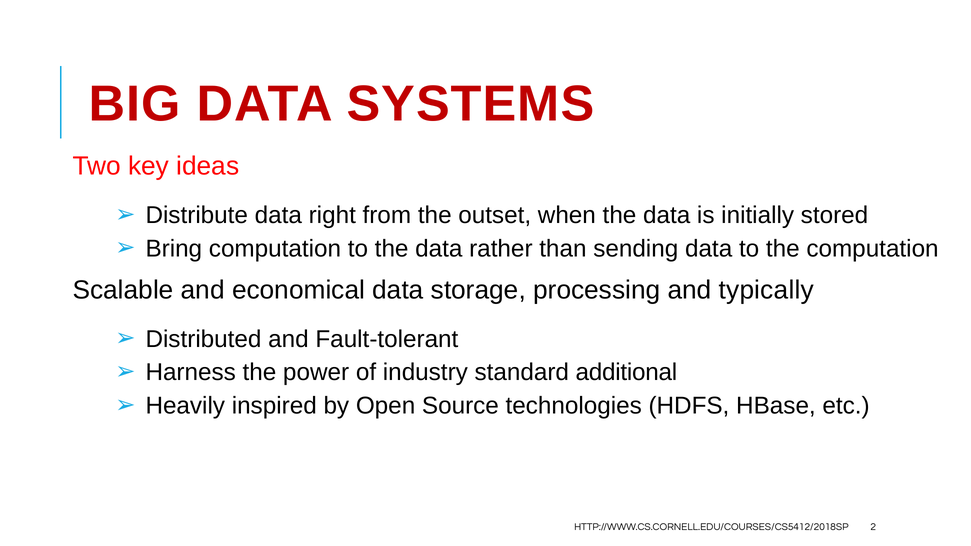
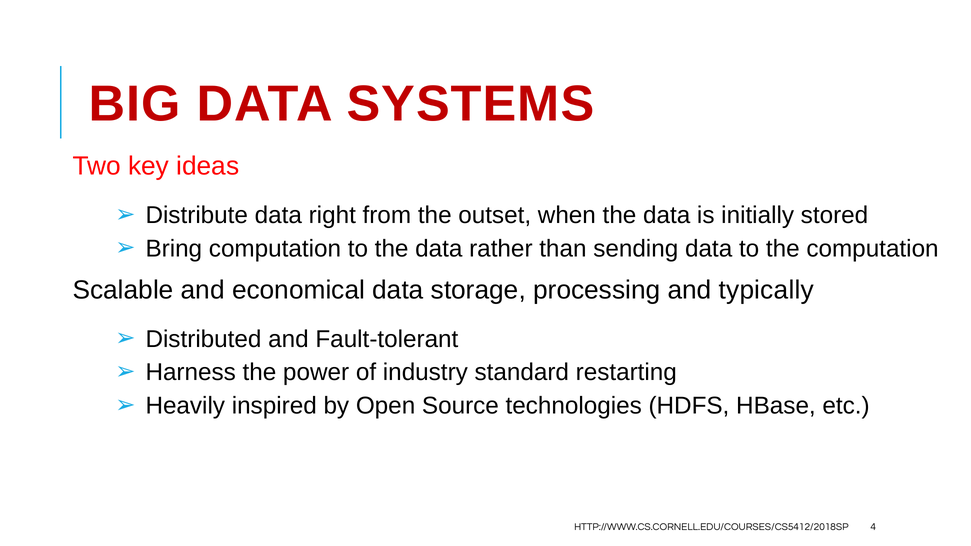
additional: additional -> restarting
2: 2 -> 4
